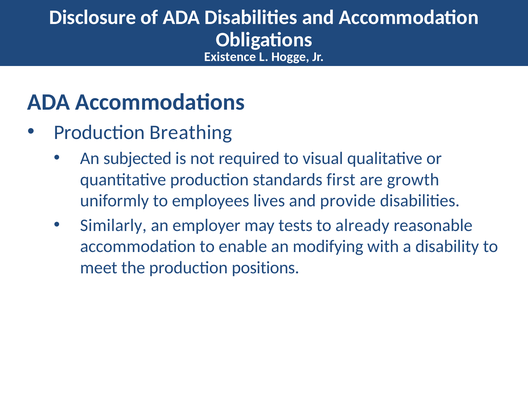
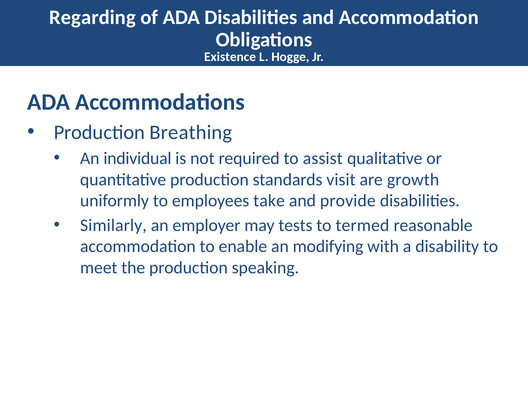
Disclosure: Disclosure -> Regarding
subjected: subjected -> individual
visual: visual -> assist
first: first -> visit
lives: lives -> take
already: already -> termed
positions: positions -> speaking
